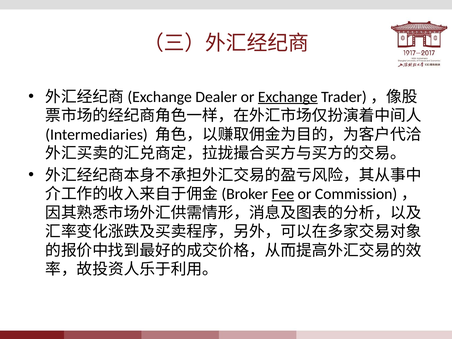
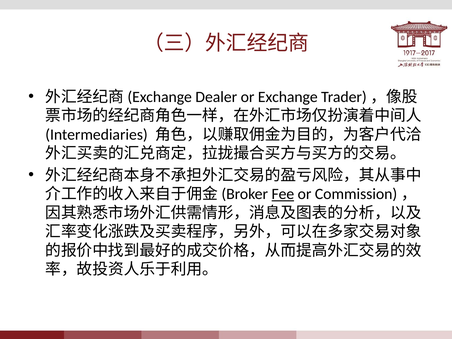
Exchange underline: present -> none
